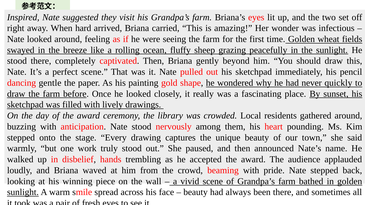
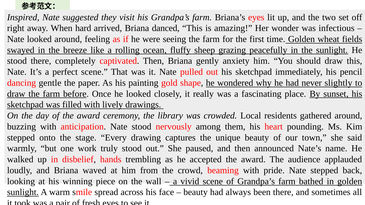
carried: carried -> danced
beyond: beyond -> anxiety
quickly: quickly -> slightly
